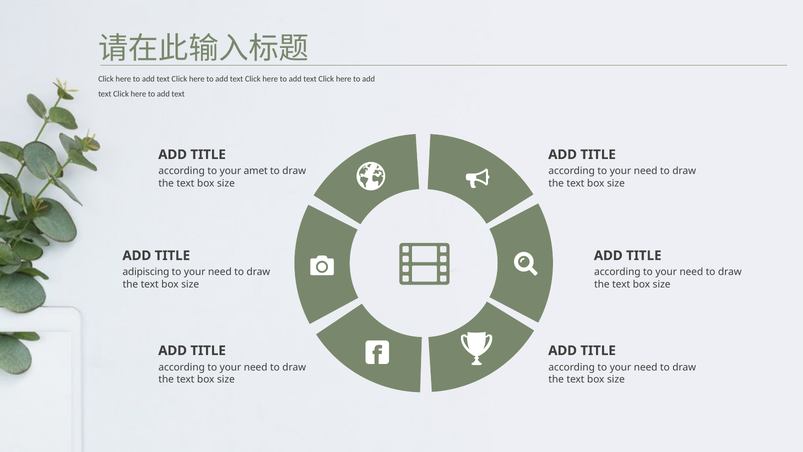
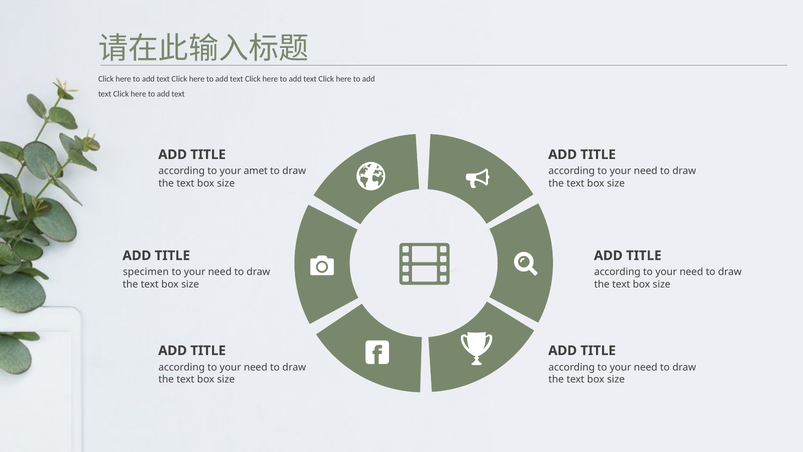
adipiscing: adipiscing -> specimen
